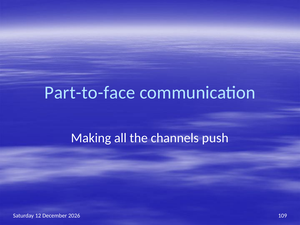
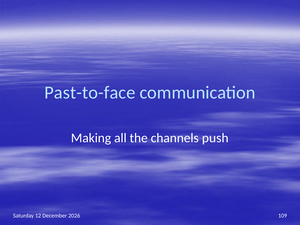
Part-to-face: Part-to-face -> Past-to-face
